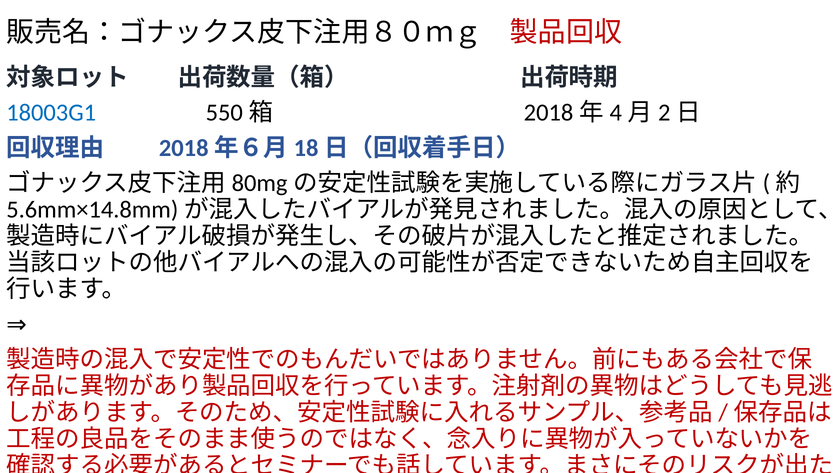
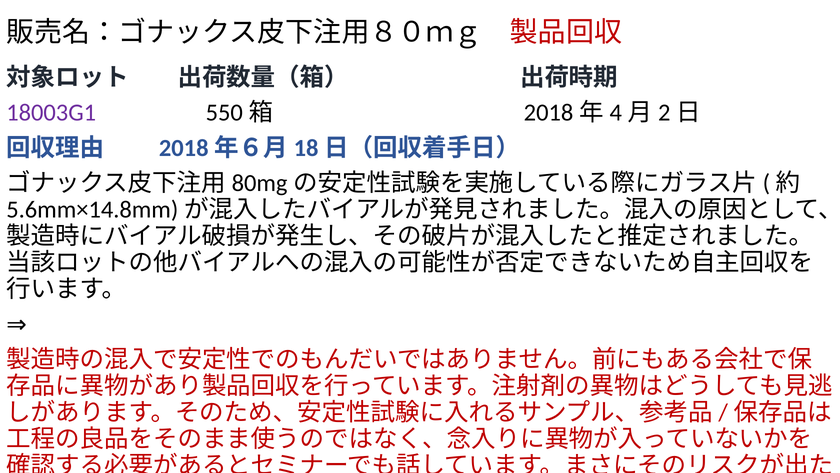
18003G1 colour: blue -> purple
